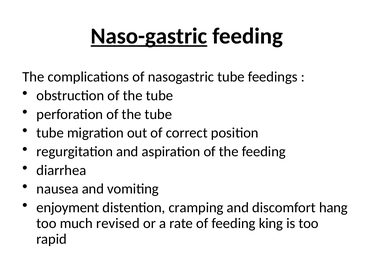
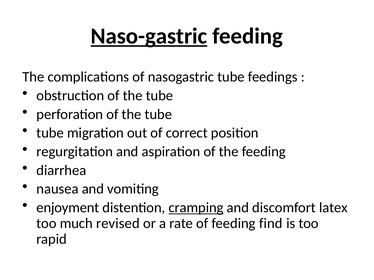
cramping underline: none -> present
hang: hang -> latex
king: king -> find
